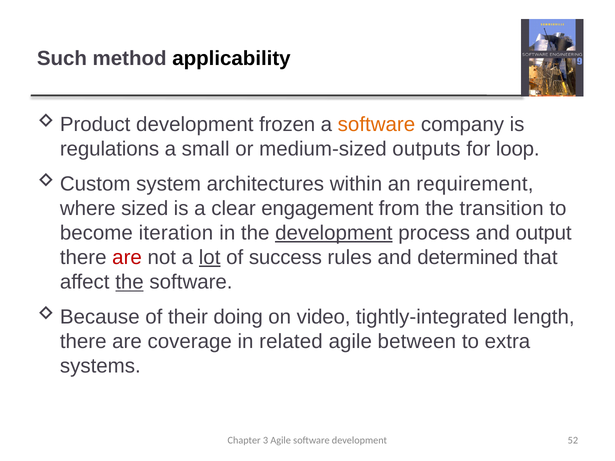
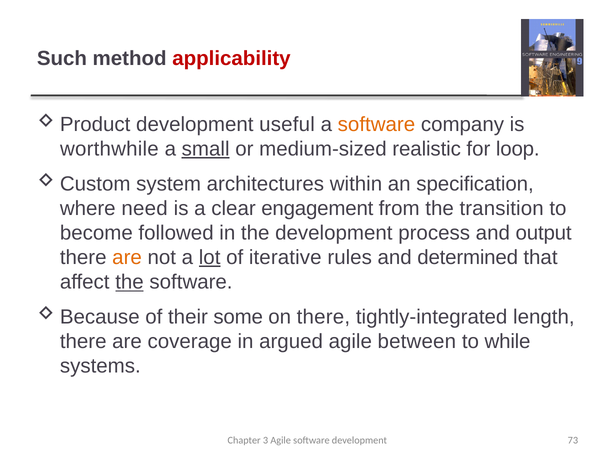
applicability colour: black -> red
frozen: frozen -> useful
regulations: regulations -> worthwhile
small underline: none -> present
outputs: outputs -> realistic
requirement: requirement -> specification
sized: sized -> need
iteration: iteration -> followed
development at (334, 233) underline: present -> none
are at (127, 258) colour: red -> orange
success: success -> iterative
doing: doing -> some
on video: video -> there
related: related -> argued
extra: extra -> while
52: 52 -> 73
